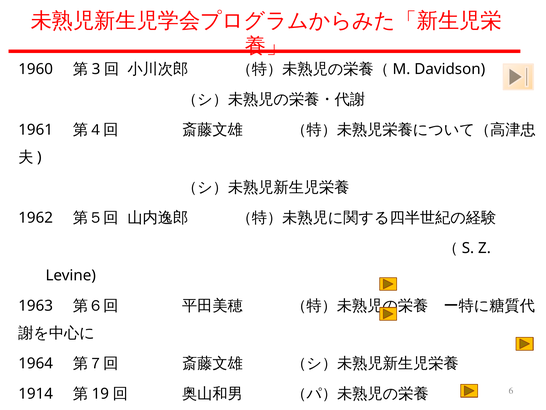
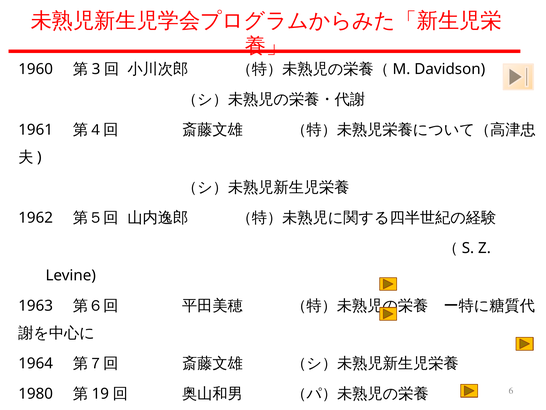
1914: 1914 -> 1980
